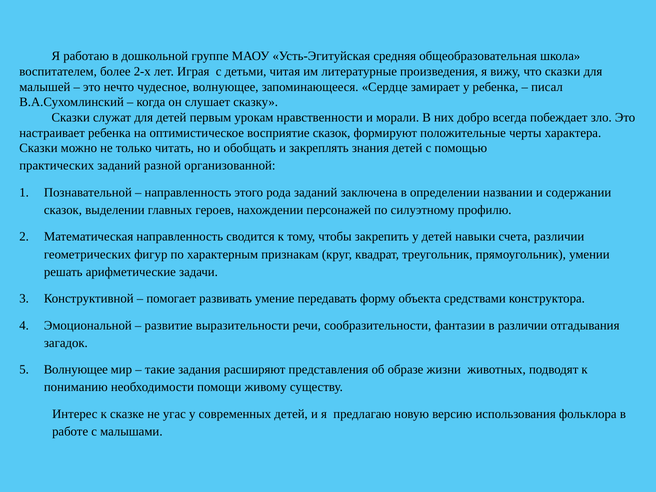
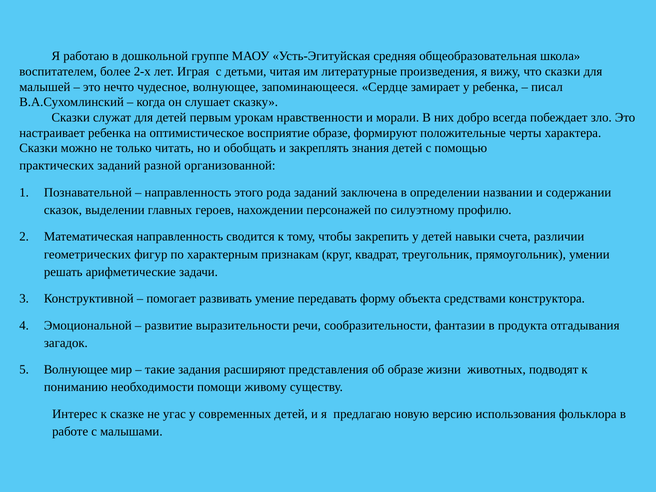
восприятие сказок: сказок -> образе
в различии: различии -> продукта
